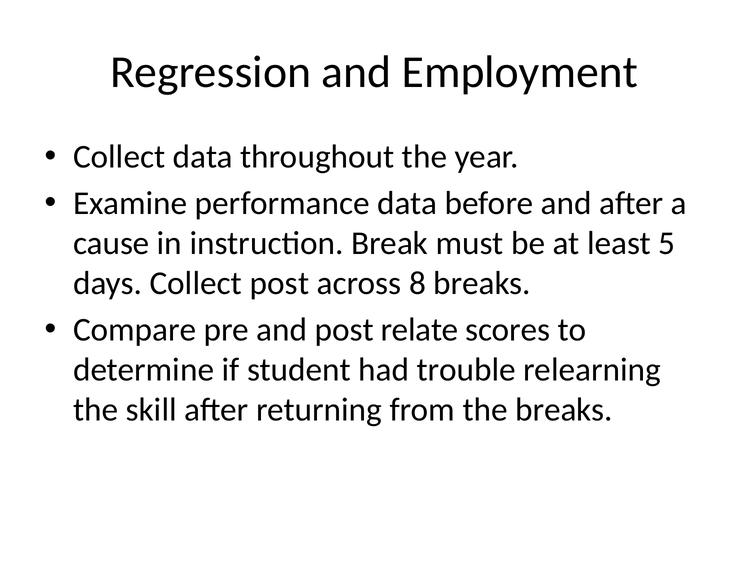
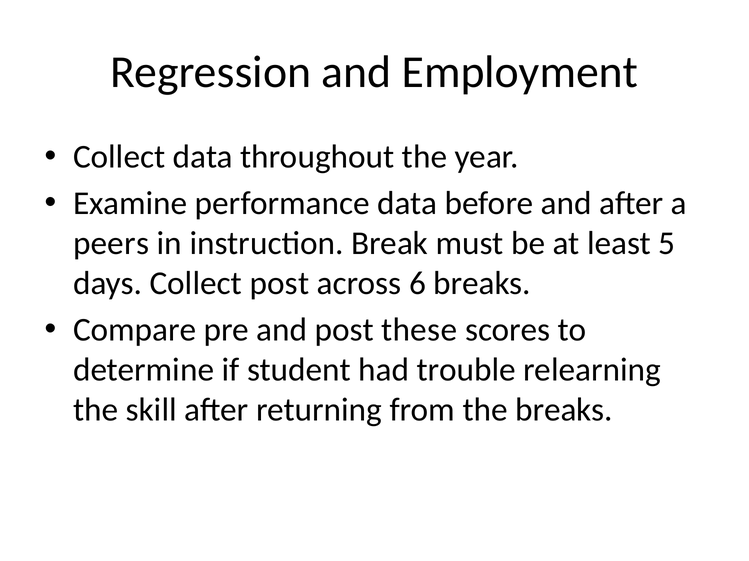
cause: cause -> peers
8: 8 -> 6
relate: relate -> these
